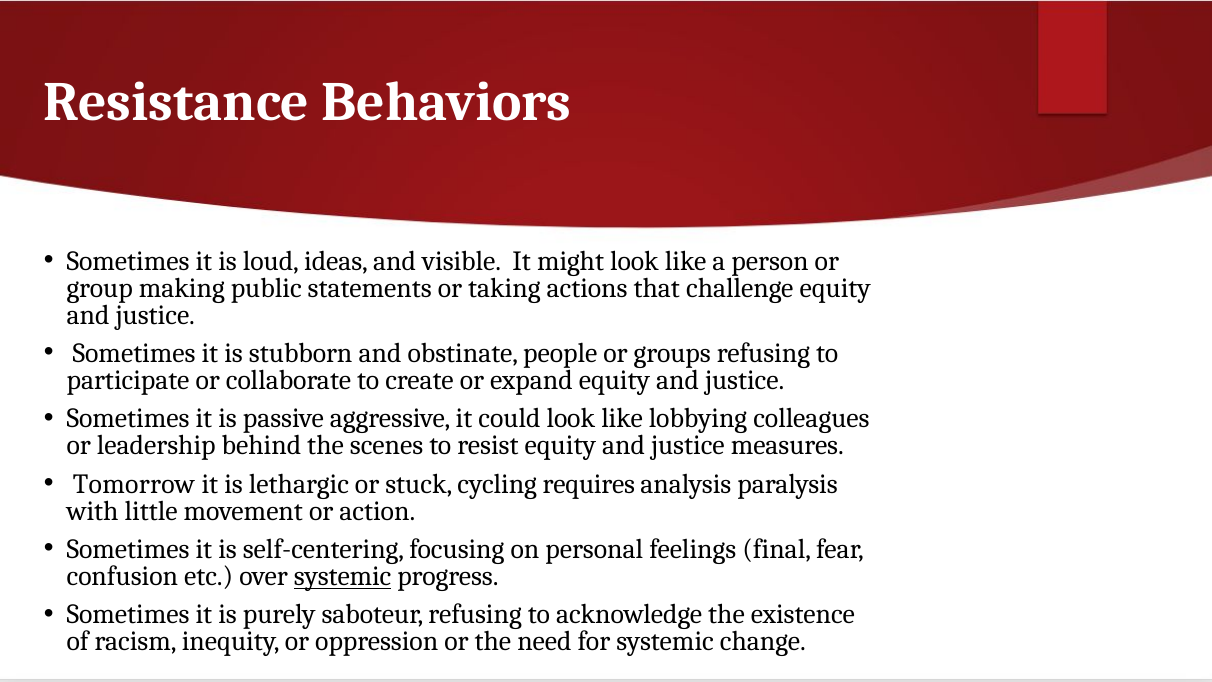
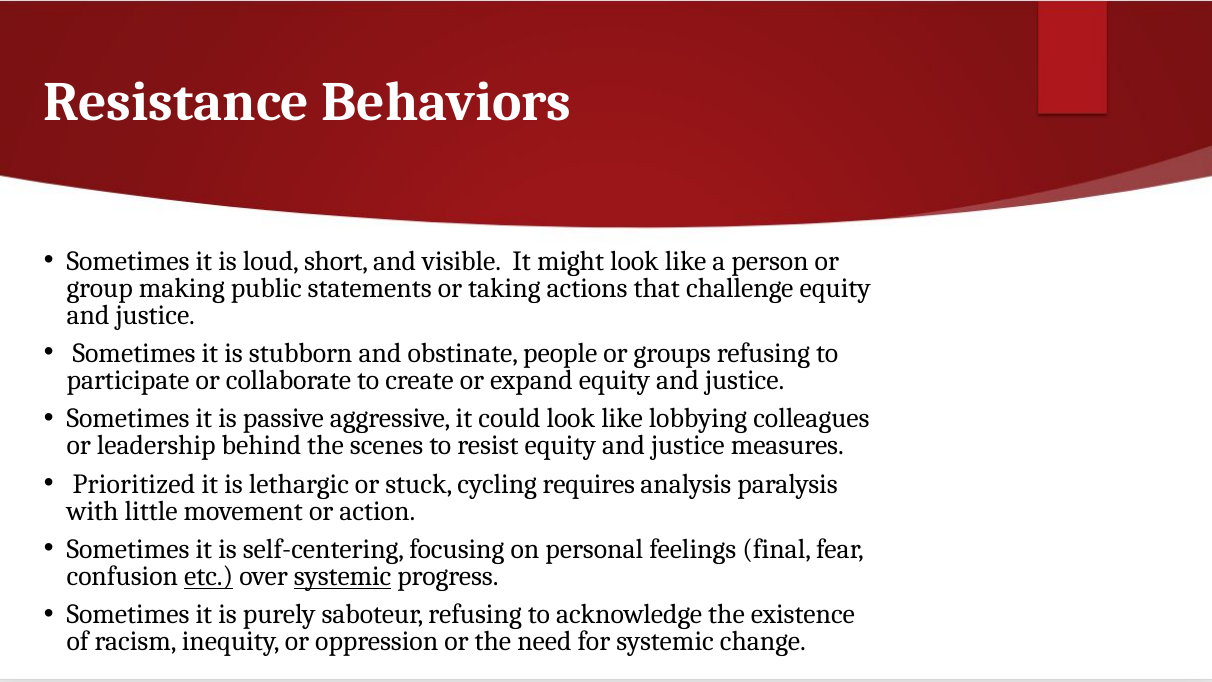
ideas: ideas -> short
Tomorrow: Tomorrow -> Prioritized
etc underline: none -> present
